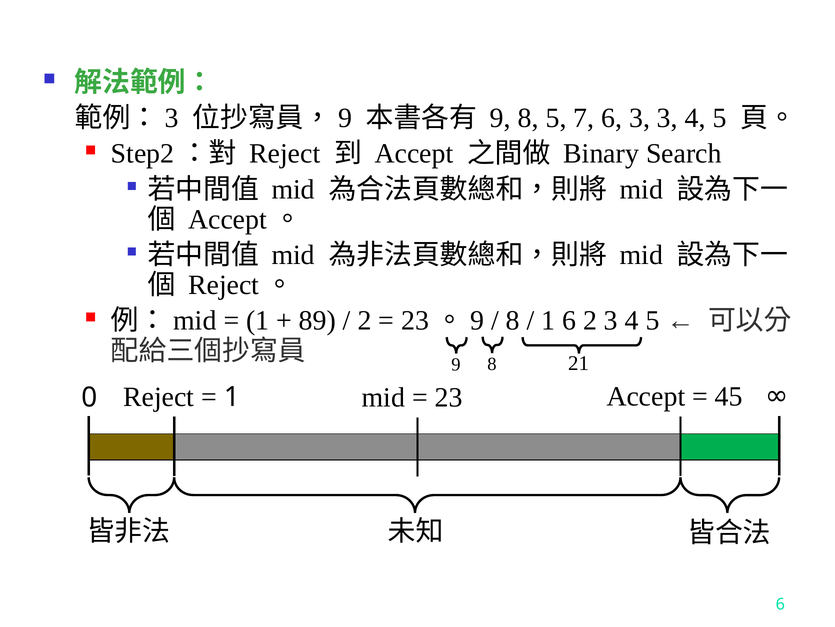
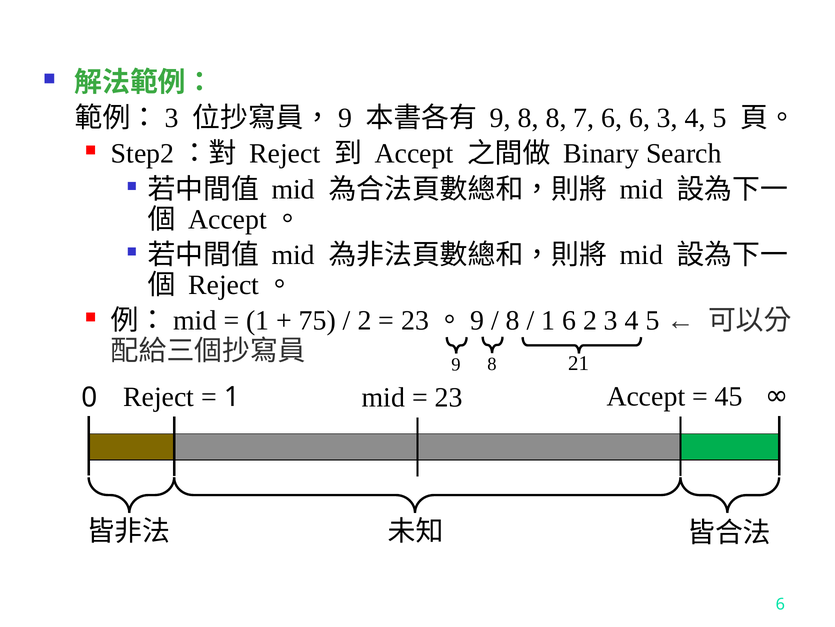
8 5: 5 -> 8
6 3: 3 -> 6
89: 89 -> 75
